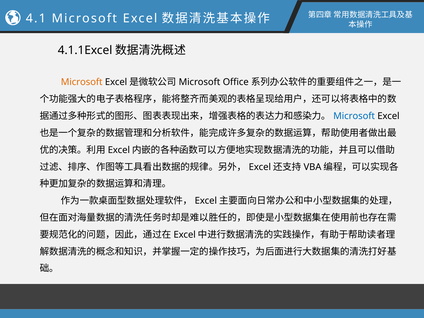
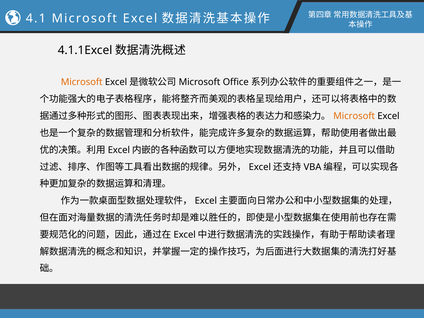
Microsoft at (354, 116) colour: blue -> orange
